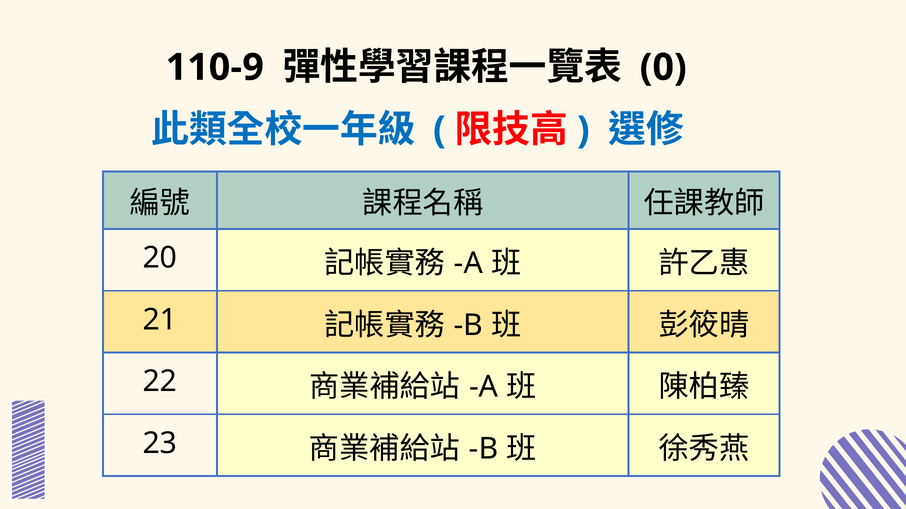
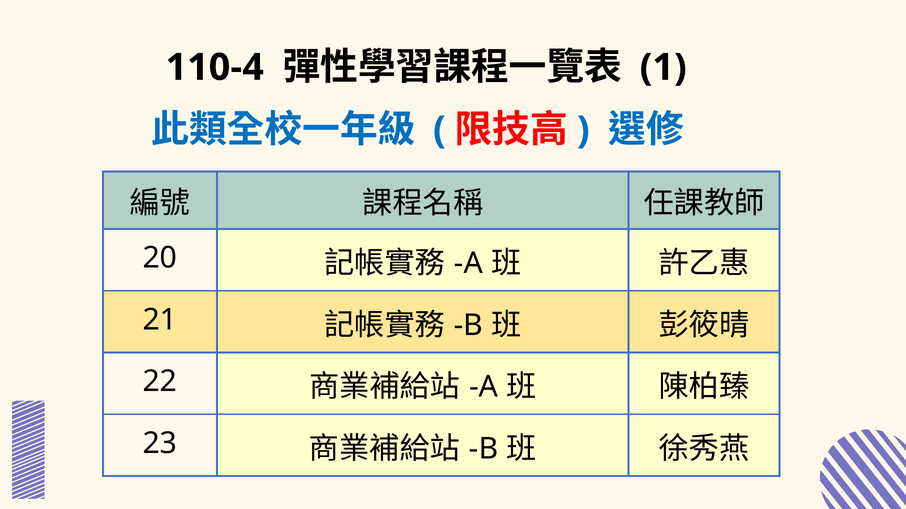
110-9: 110-9 -> 110-4
0: 0 -> 1
